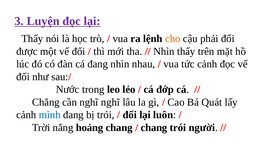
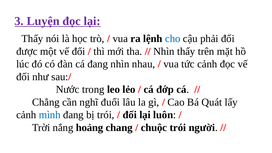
cho colour: orange -> blue
nghĩ nghĩ: nghĩ -> đuổi
chang at (154, 128): chang -> chuộc
